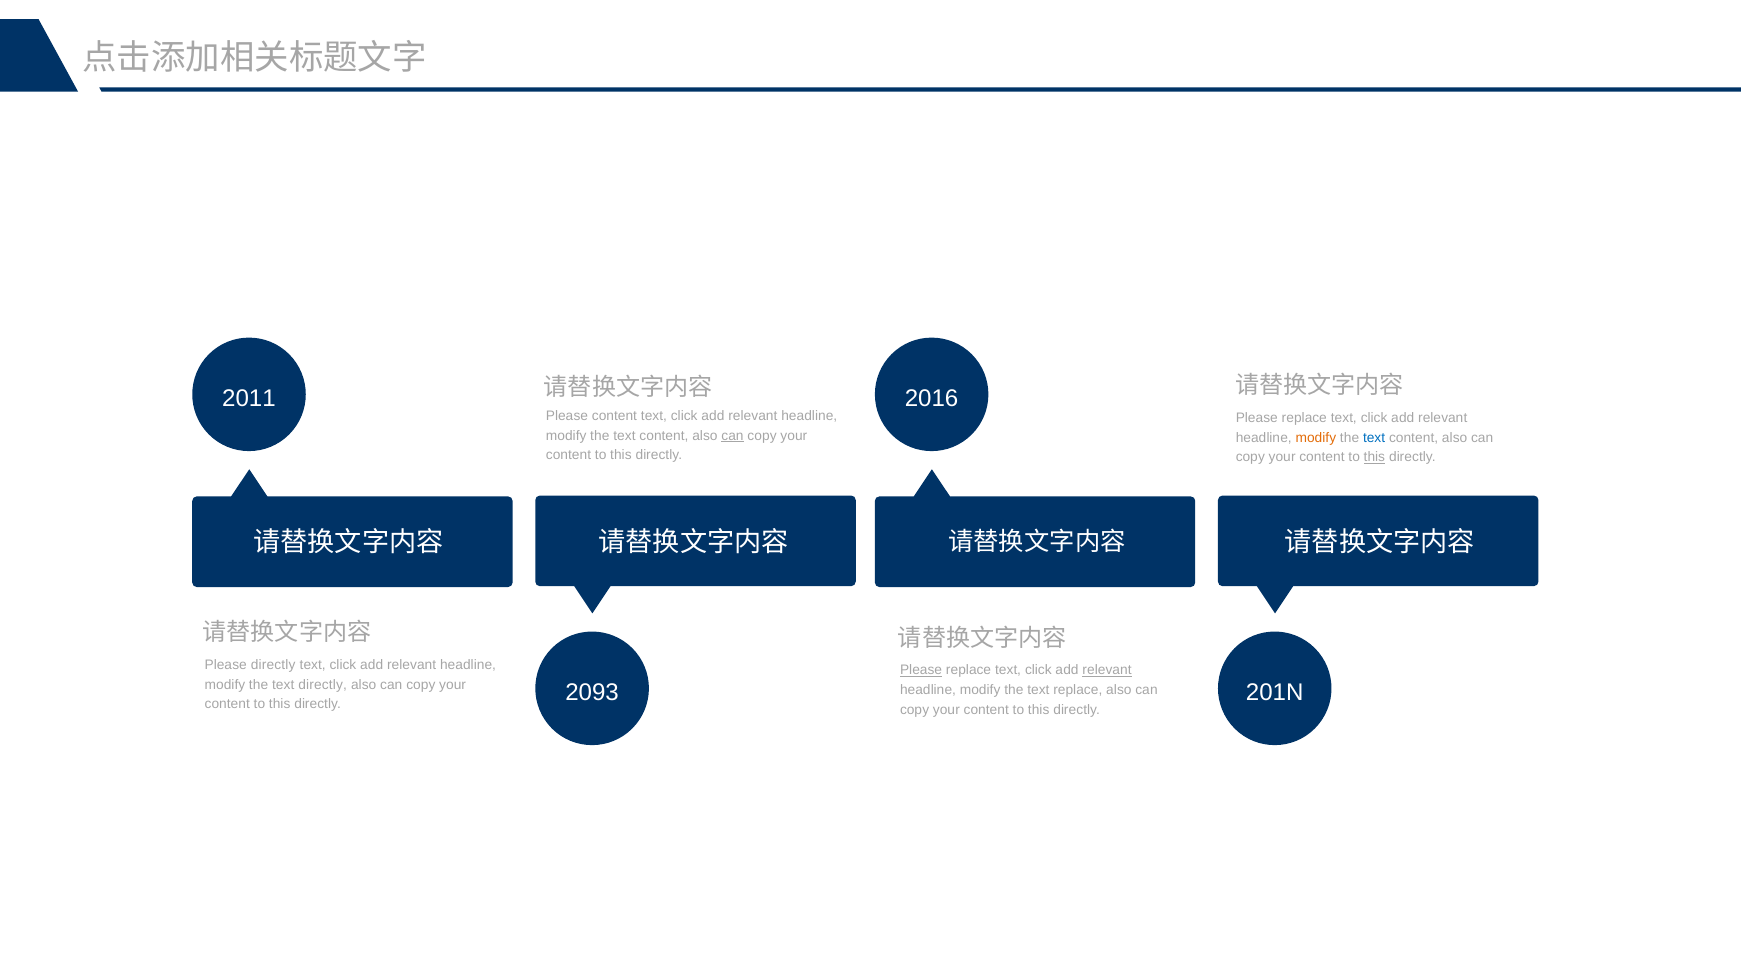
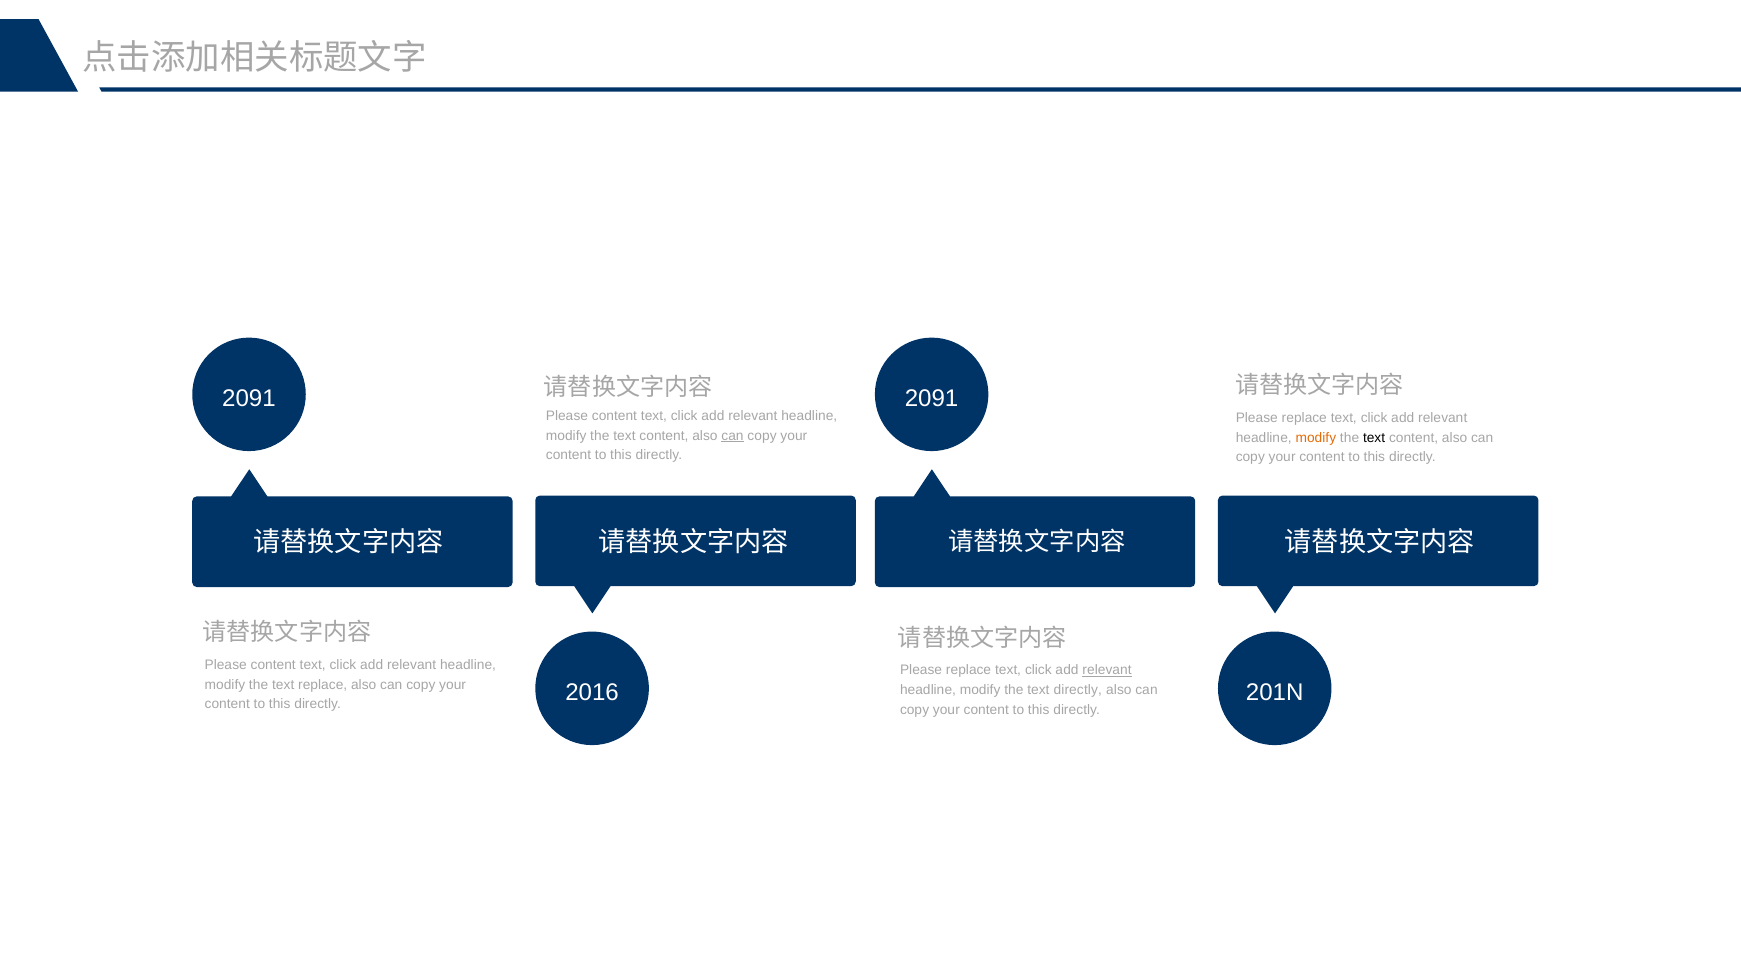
2011 at (249, 399): 2011 -> 2091
2016 at (932, 399): 2016 -> 2091
text at (1374, 438) colour: blue -> black
this at (1374, 457) underline: present -> none
directly at (273, 665): directly -> content
Please at (921, 671) underline: present -> none
text directly: directly -> replace
2093: 2093 -> 2016
text replace: replace -> directly
